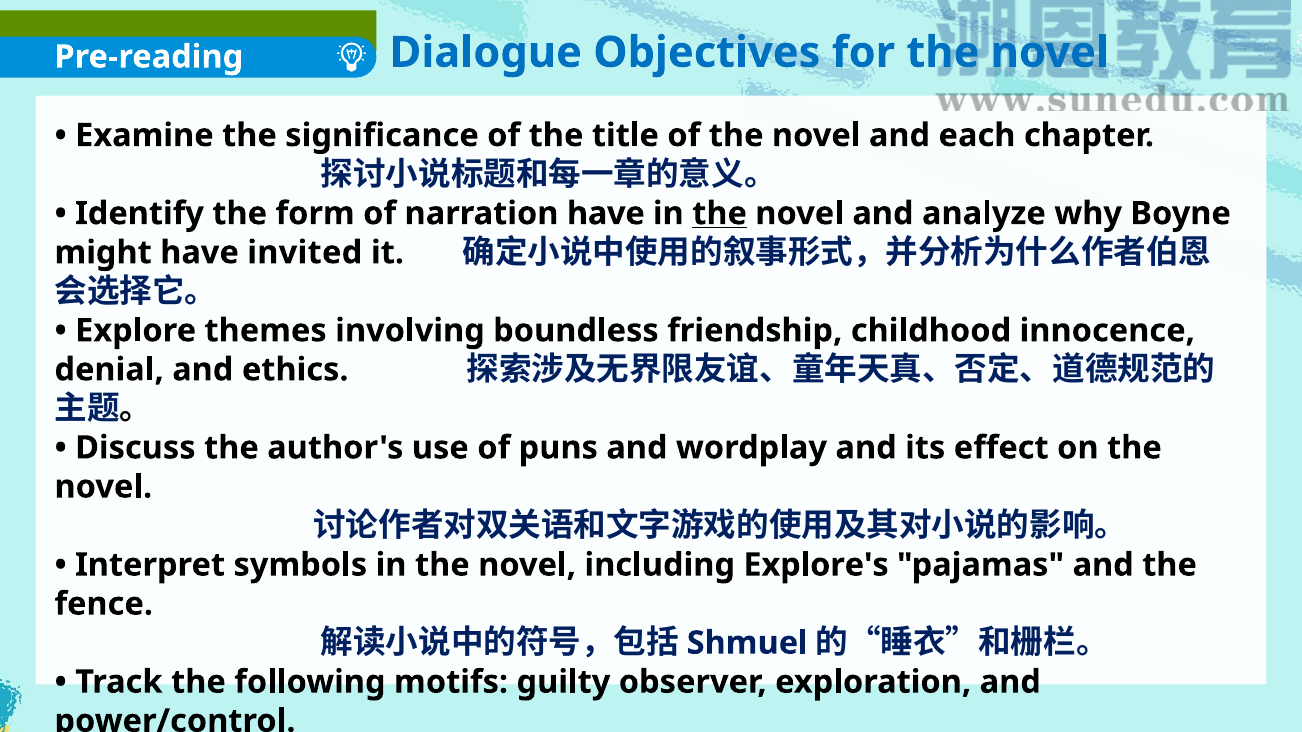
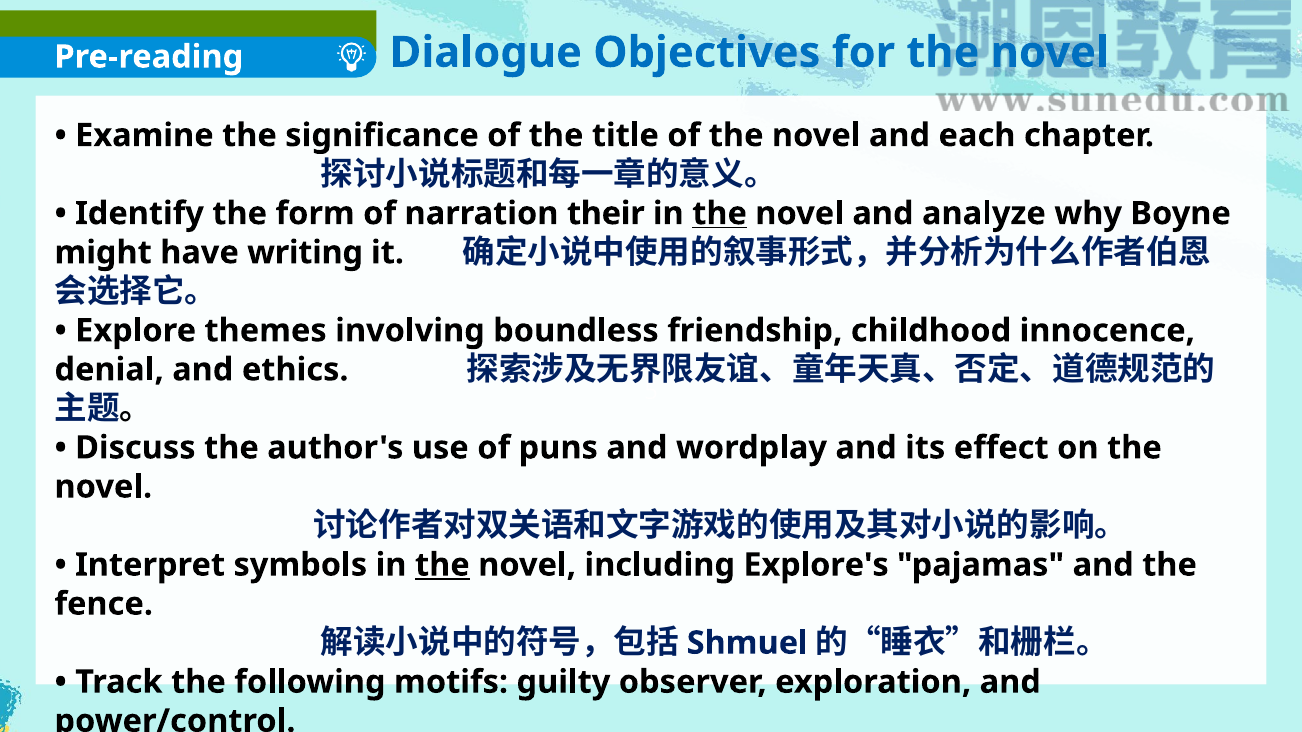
narration have: have -> their
invited: invited -> writing
the at (442, 565) underline: none -> present
